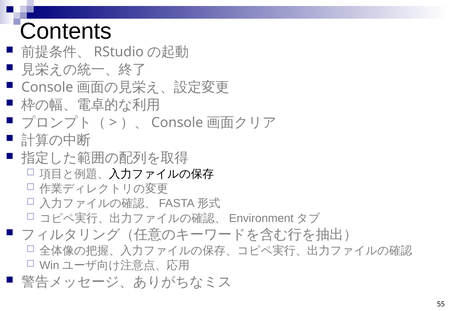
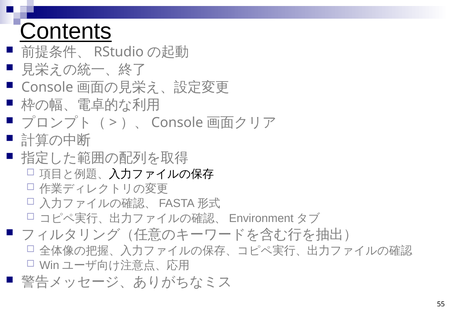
Contents underline: none -> present
